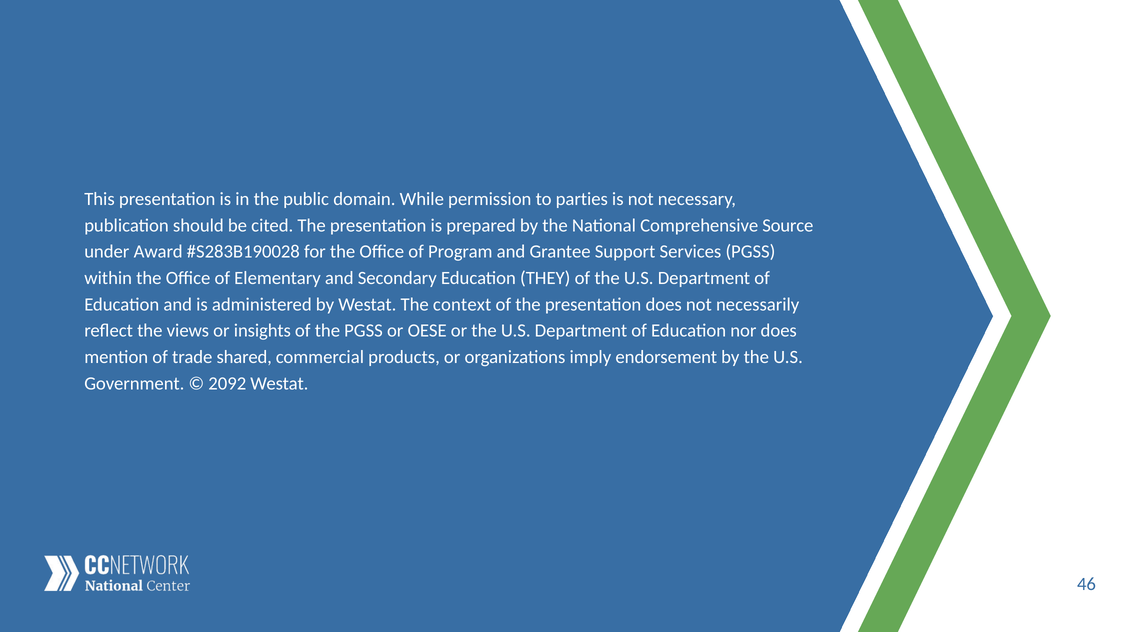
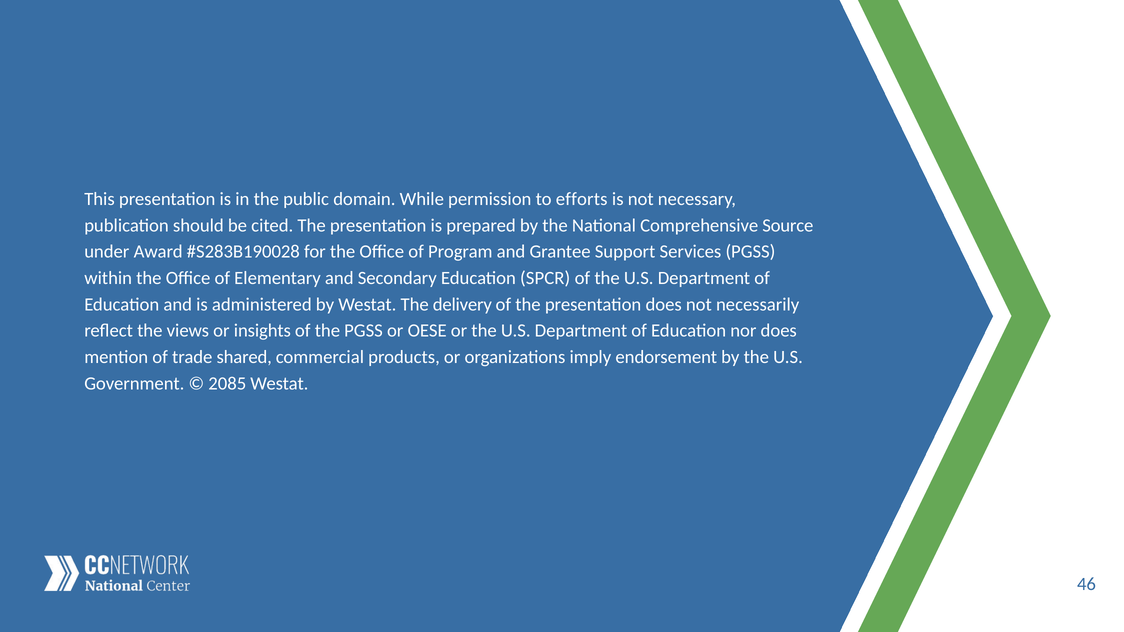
parties: parties -> efforts
THEY: THEY -> SPCR
context: context -> delivery
2092: 2092 -> 2085
